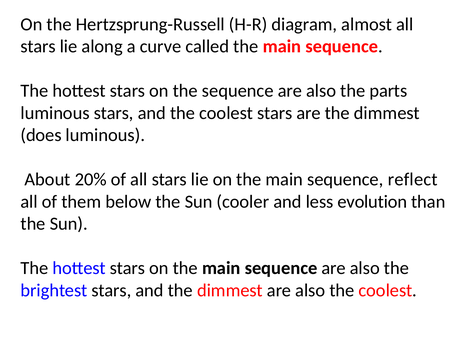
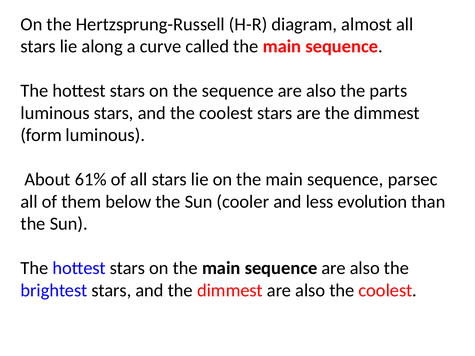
does: does -> form
20%: 20% -> 61%
reflect: reflect -> parsec
